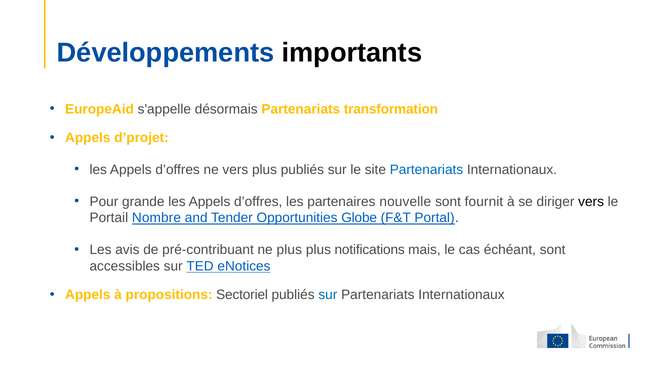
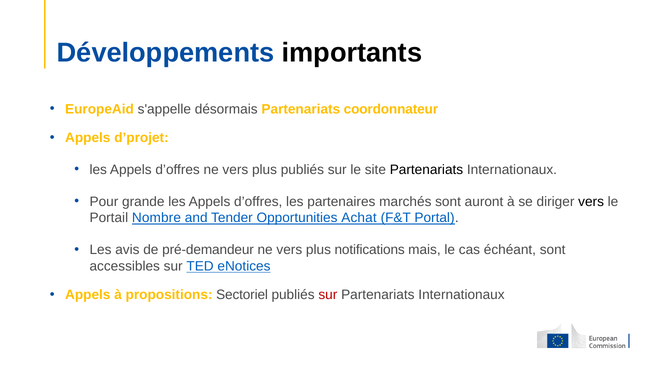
transformation: transformation -> coordonnateur
Partenariats at (426, 170) colour: blue -> black
nouvelle: nouvelle -> marchés
fournit: fournit -> auront
Globe: Globe -> Achat
pré-contribuant: pré-contribuant -> pré-demandeur
plus at (289, 250): plus -> vers
sur at (328, 295) colour: blue -> red
